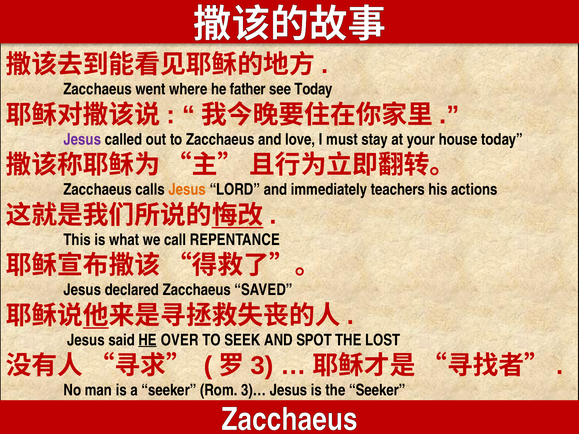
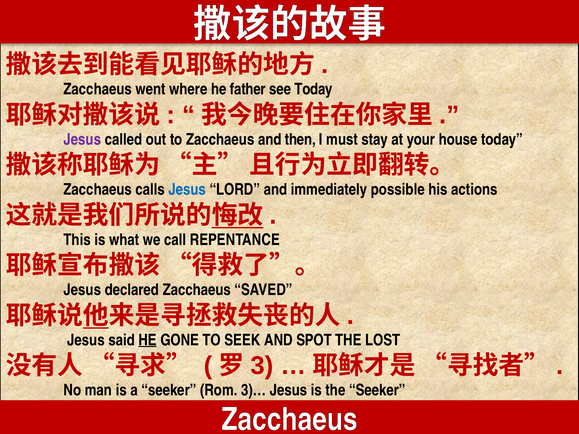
love: love -> then
Jesus at (187, 190) colour: orange -> blue
teachers: teachers -> possible
OVER: OVER -> GONE
